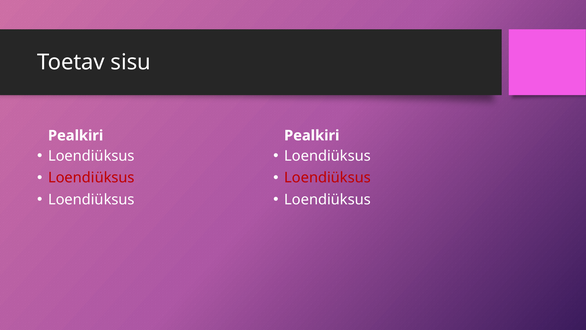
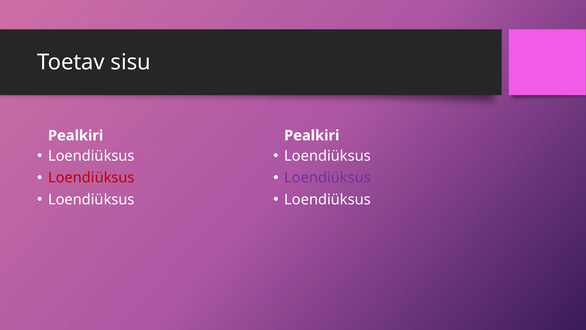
Loendiüksus at (328, 178) colour: red -> purple
